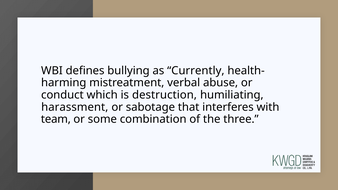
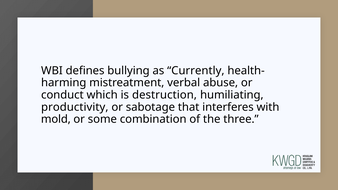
harassment: harassment -> productivity
team: team -> mold
